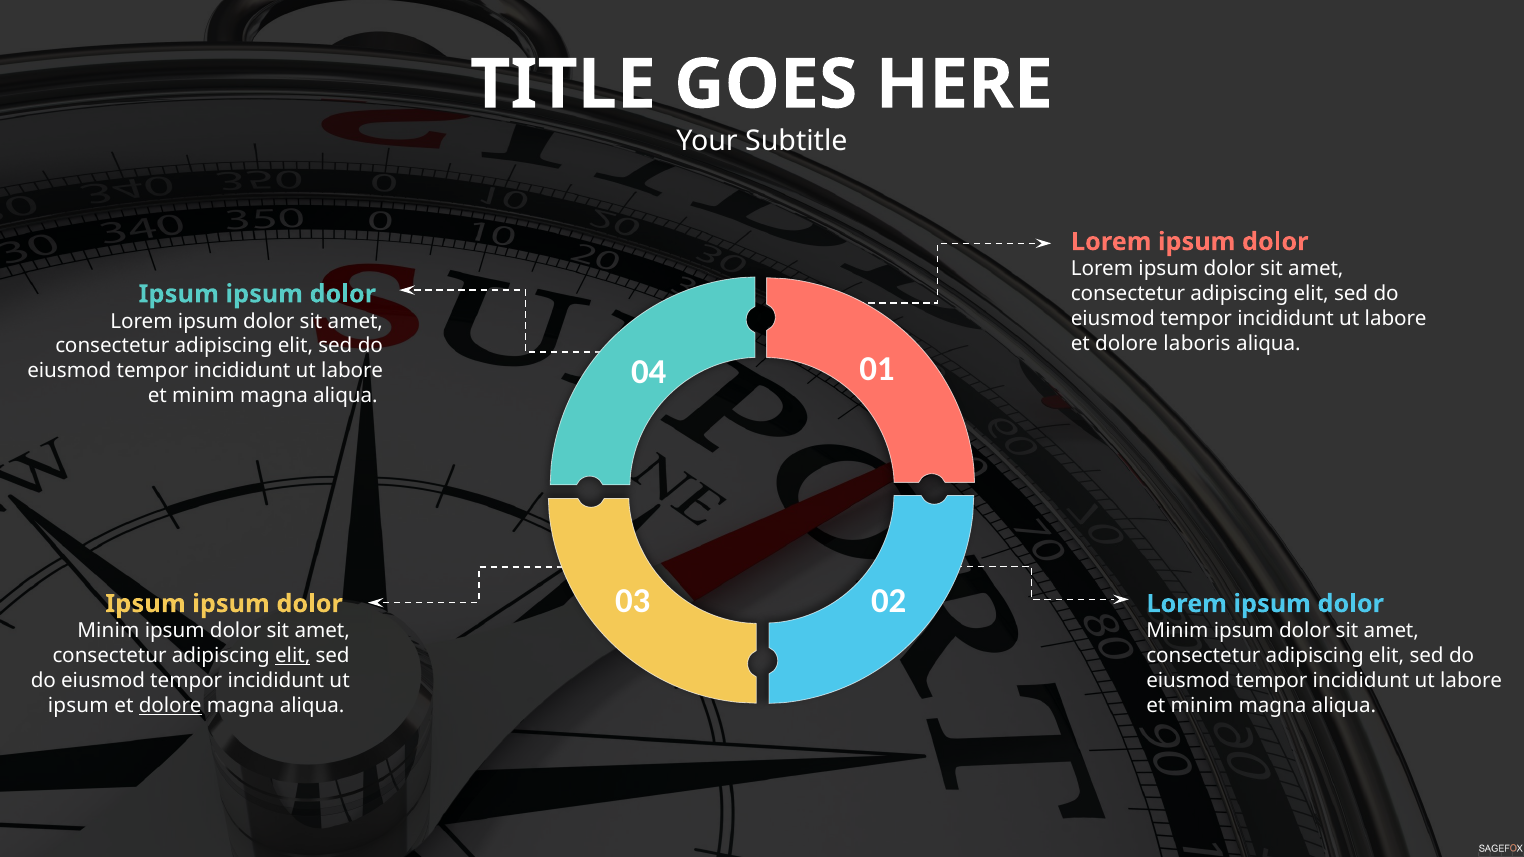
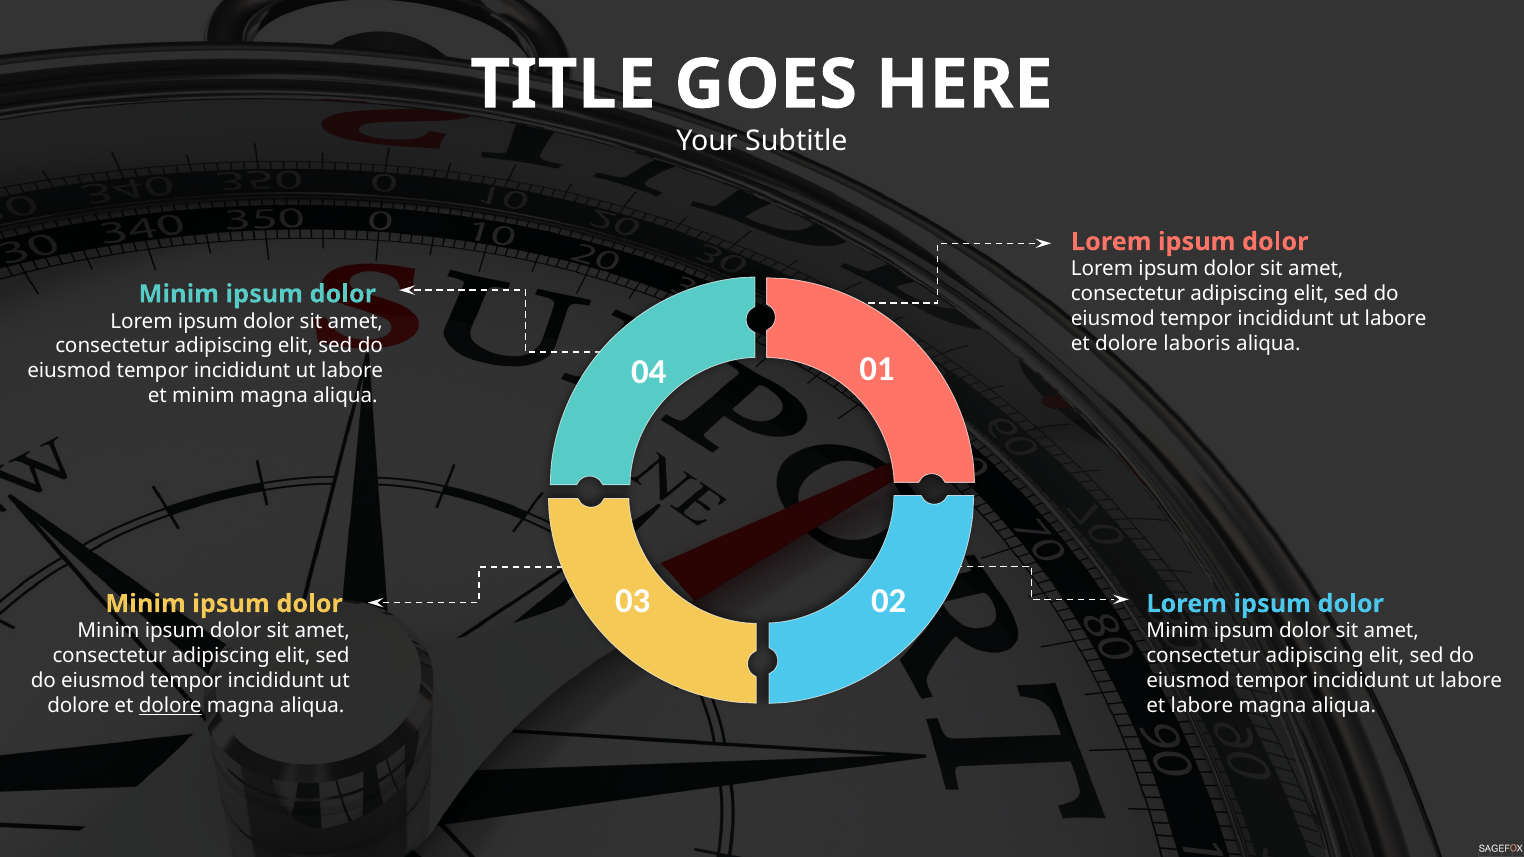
Ipsum at (179, 294): Ipsum -> Minim
Ipsum at (145, 604): Ipsum -> Minim
elit at (293, 656) underline: present -> none
ipsum at (78, 706): ipsum -> dolore
minim at (1202, 706): minim -> labore
